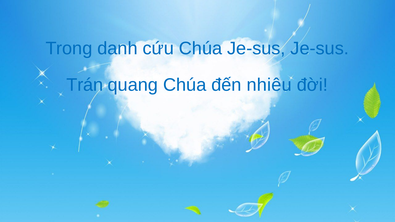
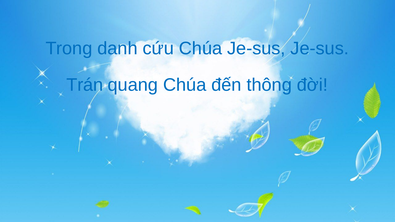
nhiêu: nhiêu -> thông
